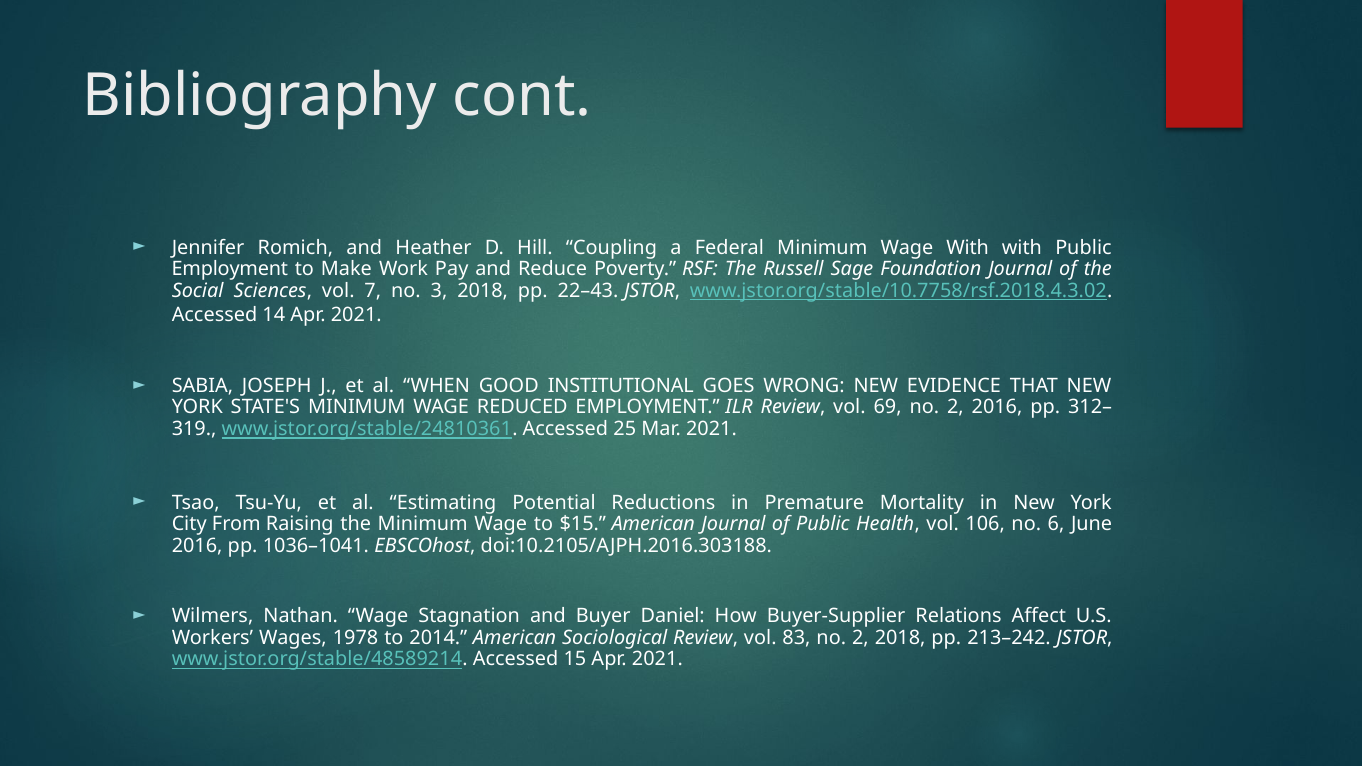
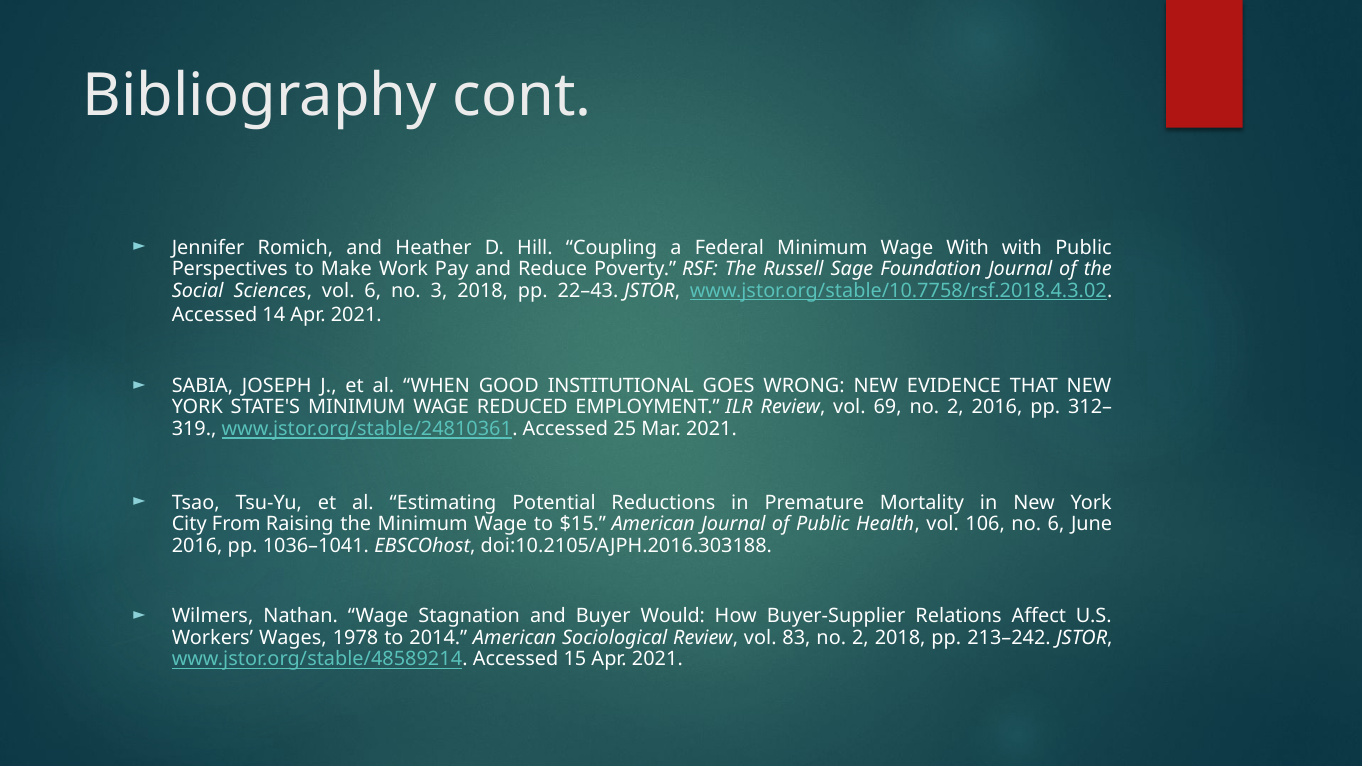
Employment at (230, 269): Employment -> Perspectives
vol 7: 7 -> 6
Daniel: Daniel -> Would
